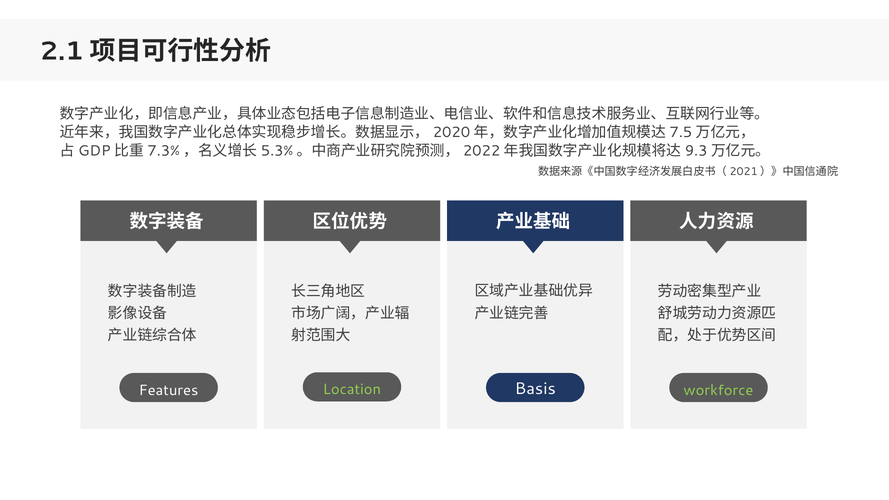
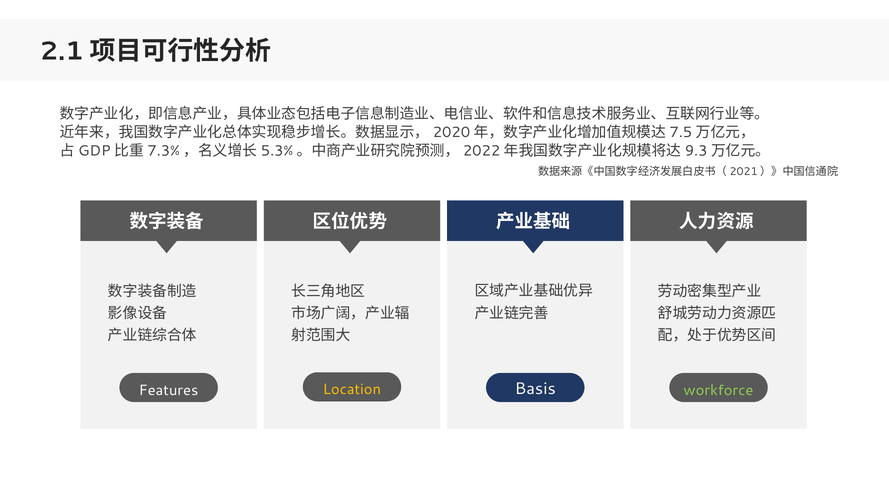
Location colour: light green -> yellow
